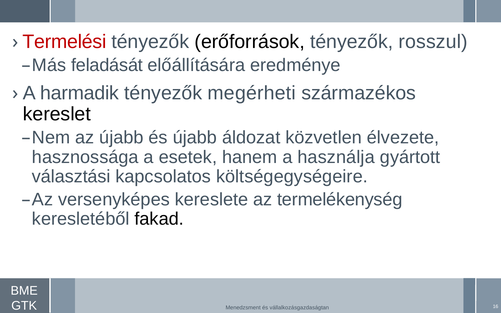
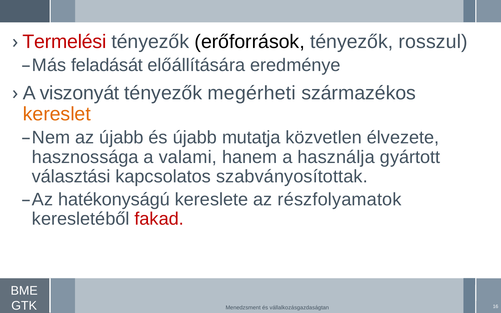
harmadik: harmadik -> viszonyát
kereslet colour: black -> orange
áldozat: áldozat -> mutatja
esetek: esetek -> valami
költségegységeire: költségegységeire -> szabványosítottak
versenyképes: versenyképes -> hatékonyságú
termelékenység: termelékenység -> részfolyamatok
fakad colour: black -> red
